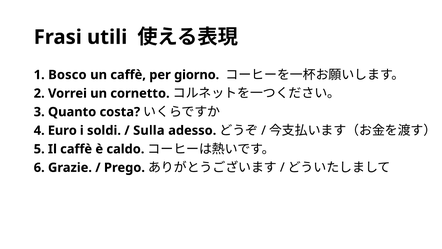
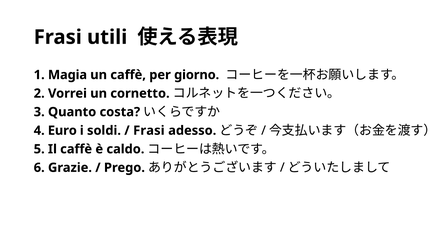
Bosco: Bosco -> Magia
Sulla at (149, 130): Sulla -> Frasi
